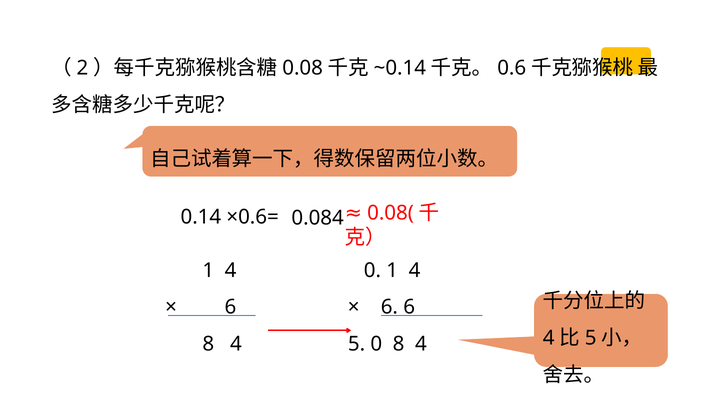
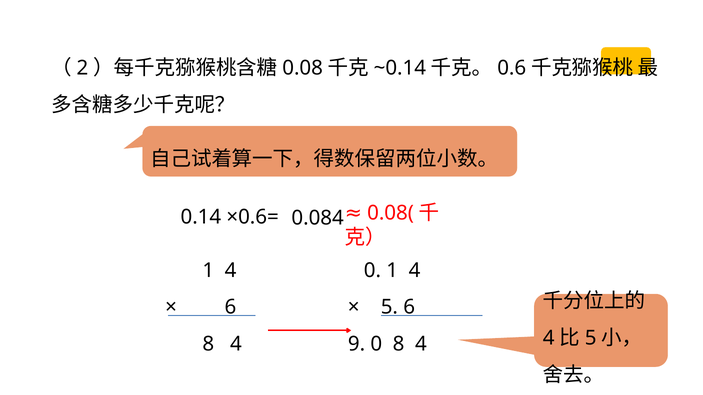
6 at (389, 307): 6 -> 5
4 5: 5 -> 9
